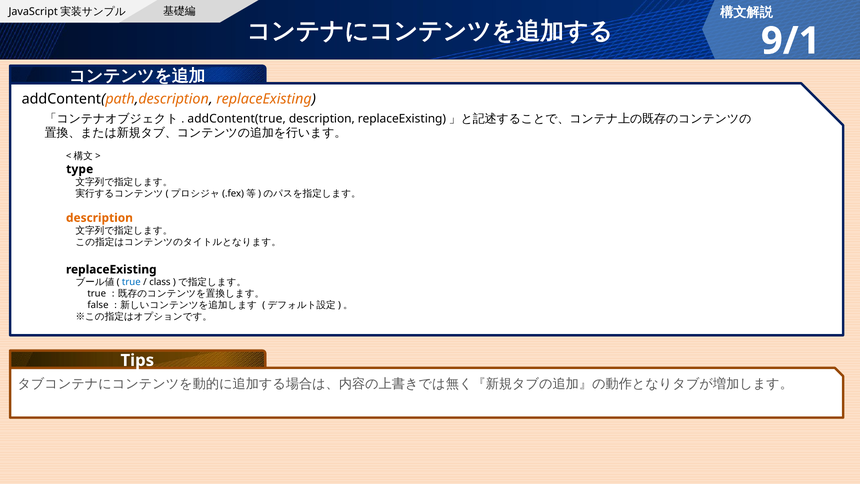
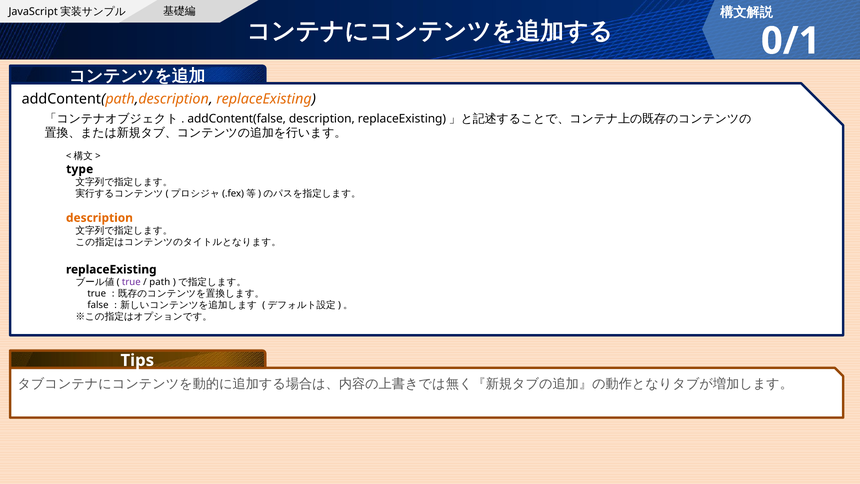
9/1: 9/1 -> 0/1
addContent(true: addContent(true -> addContent(false
true colour: blue -> purple
class: class -> path
